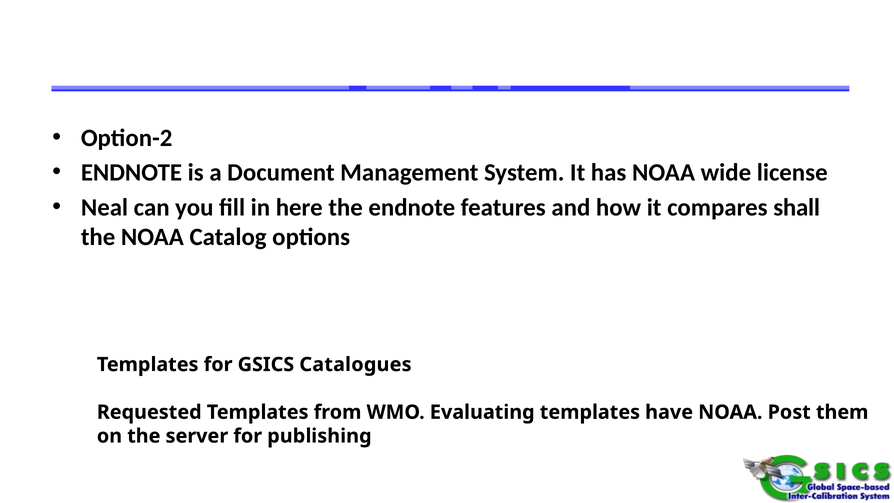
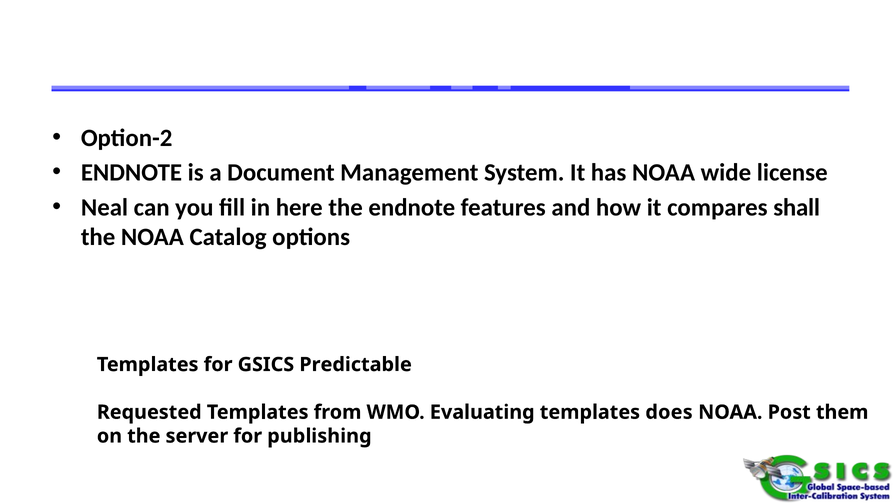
Catalogues: Catalogues -> Predictable
have: have -> does
